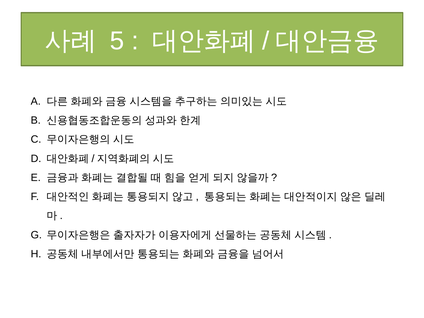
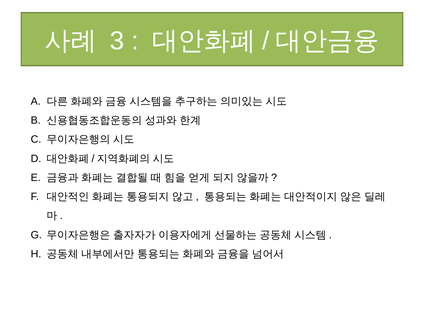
5: 5 -> 3
